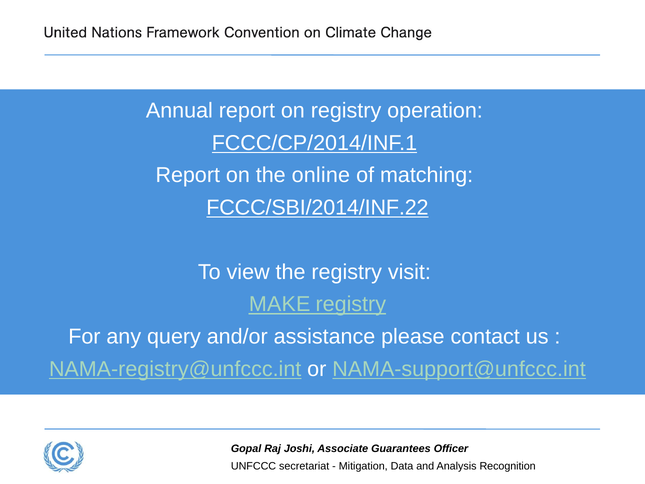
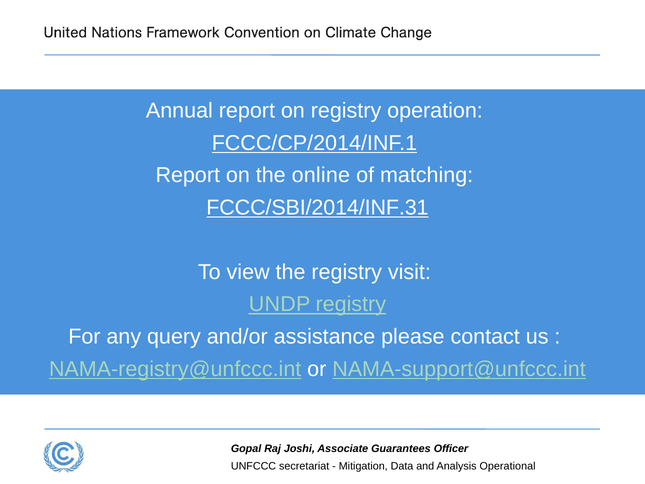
FCCC/SBI/2014/INF.22: FCCC/SBI/2014/INF.22 -> FCCC/SBI/2014/INF.31
MAKE: MAKE -> UNDP
Recognition: Recognition -> Operational
